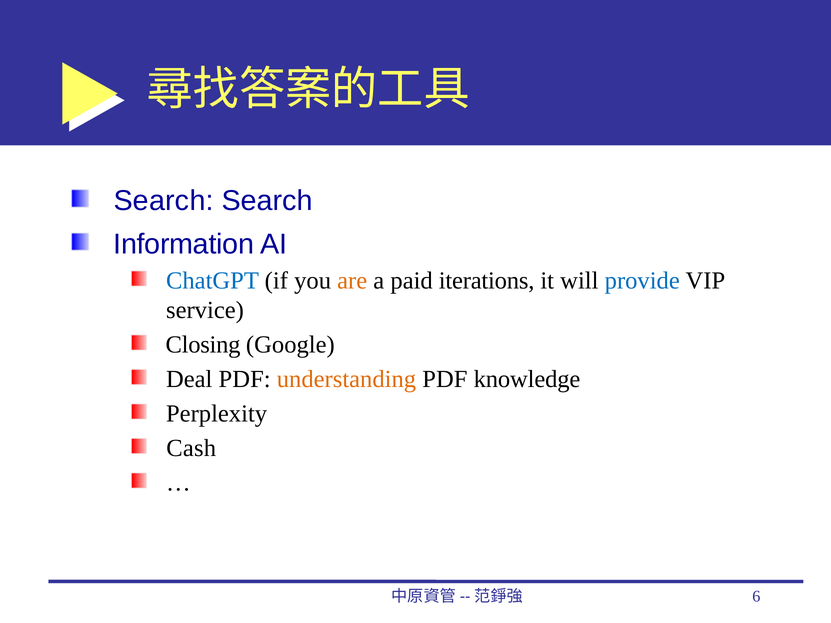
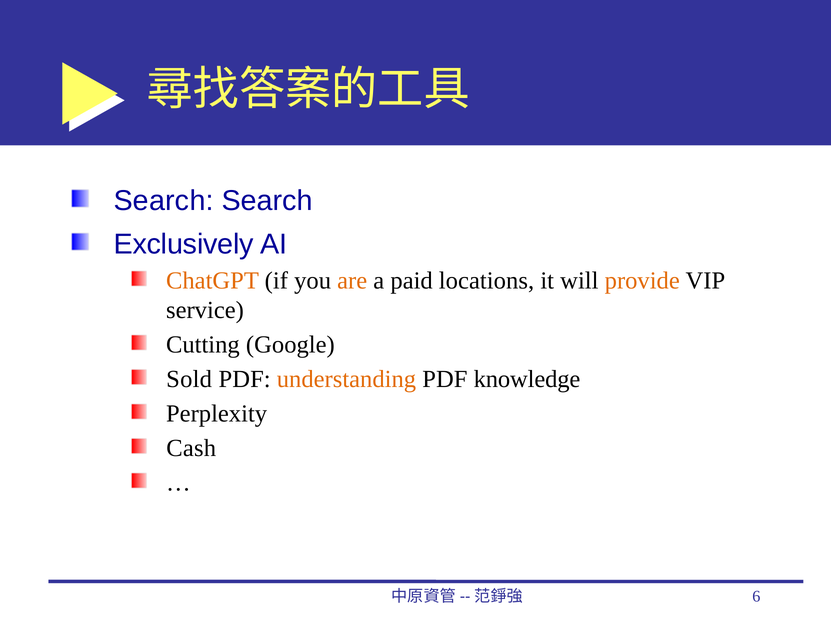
Information: Information -> Exclusively
ChatGPT colour: blue -> orange
iterations: iterations -> locations
provide colour: blue -> orange
Closing: Closing -> Cutting
Deal: Deal -> Sold
